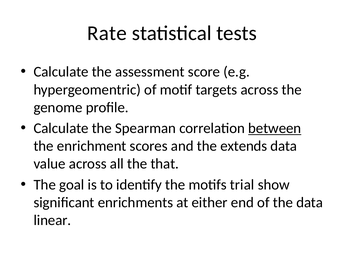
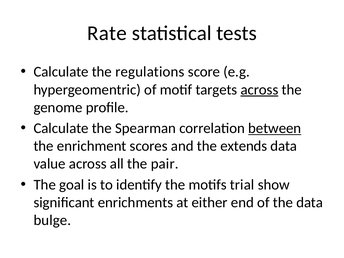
assessment: assessment -> regulations
across at (259, 90) underline: none -> present
that: that -> pair
linear: linear -> bulge
